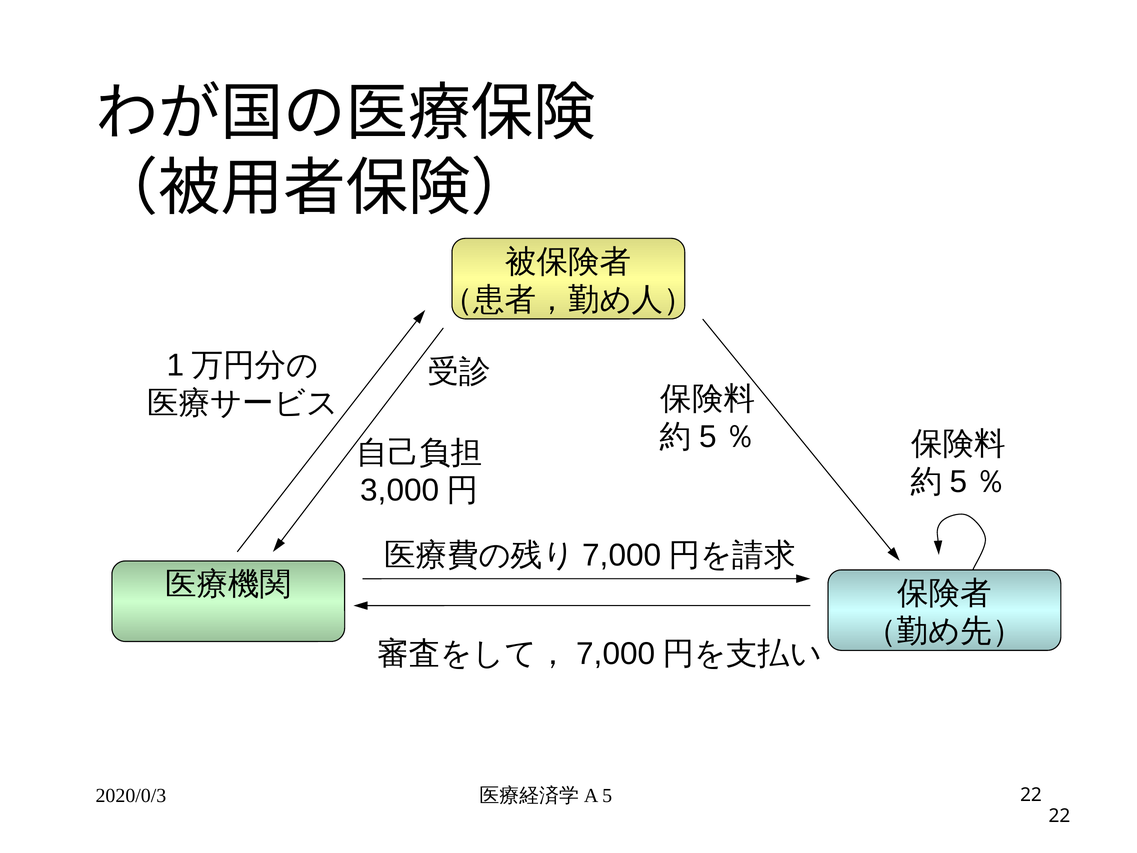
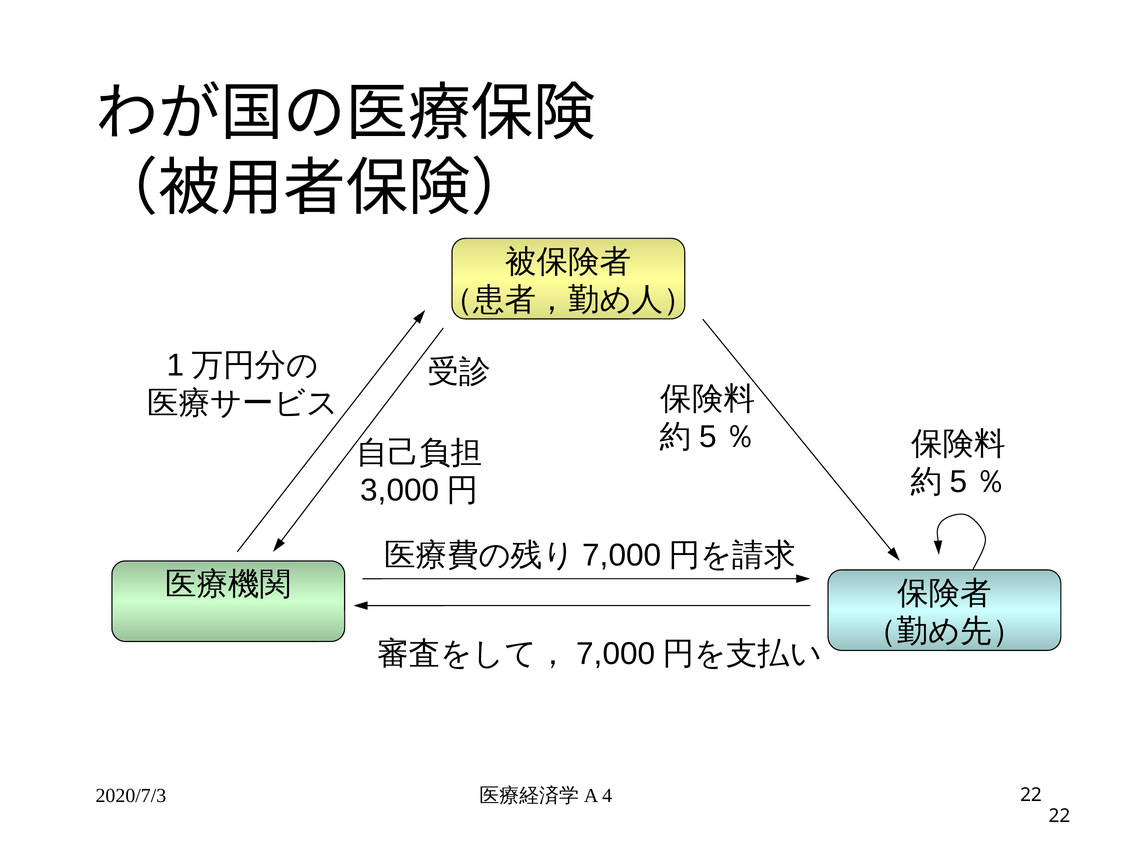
2020/0/3: 2020/0/3 -> 2020/7/3
5: 5 -> 4
